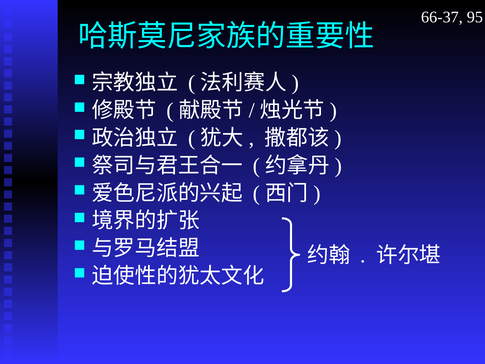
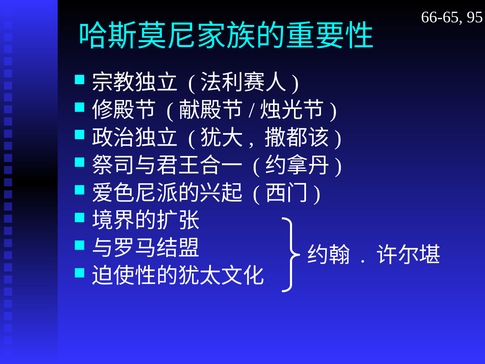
66-37: 66-37 -> 66-65
